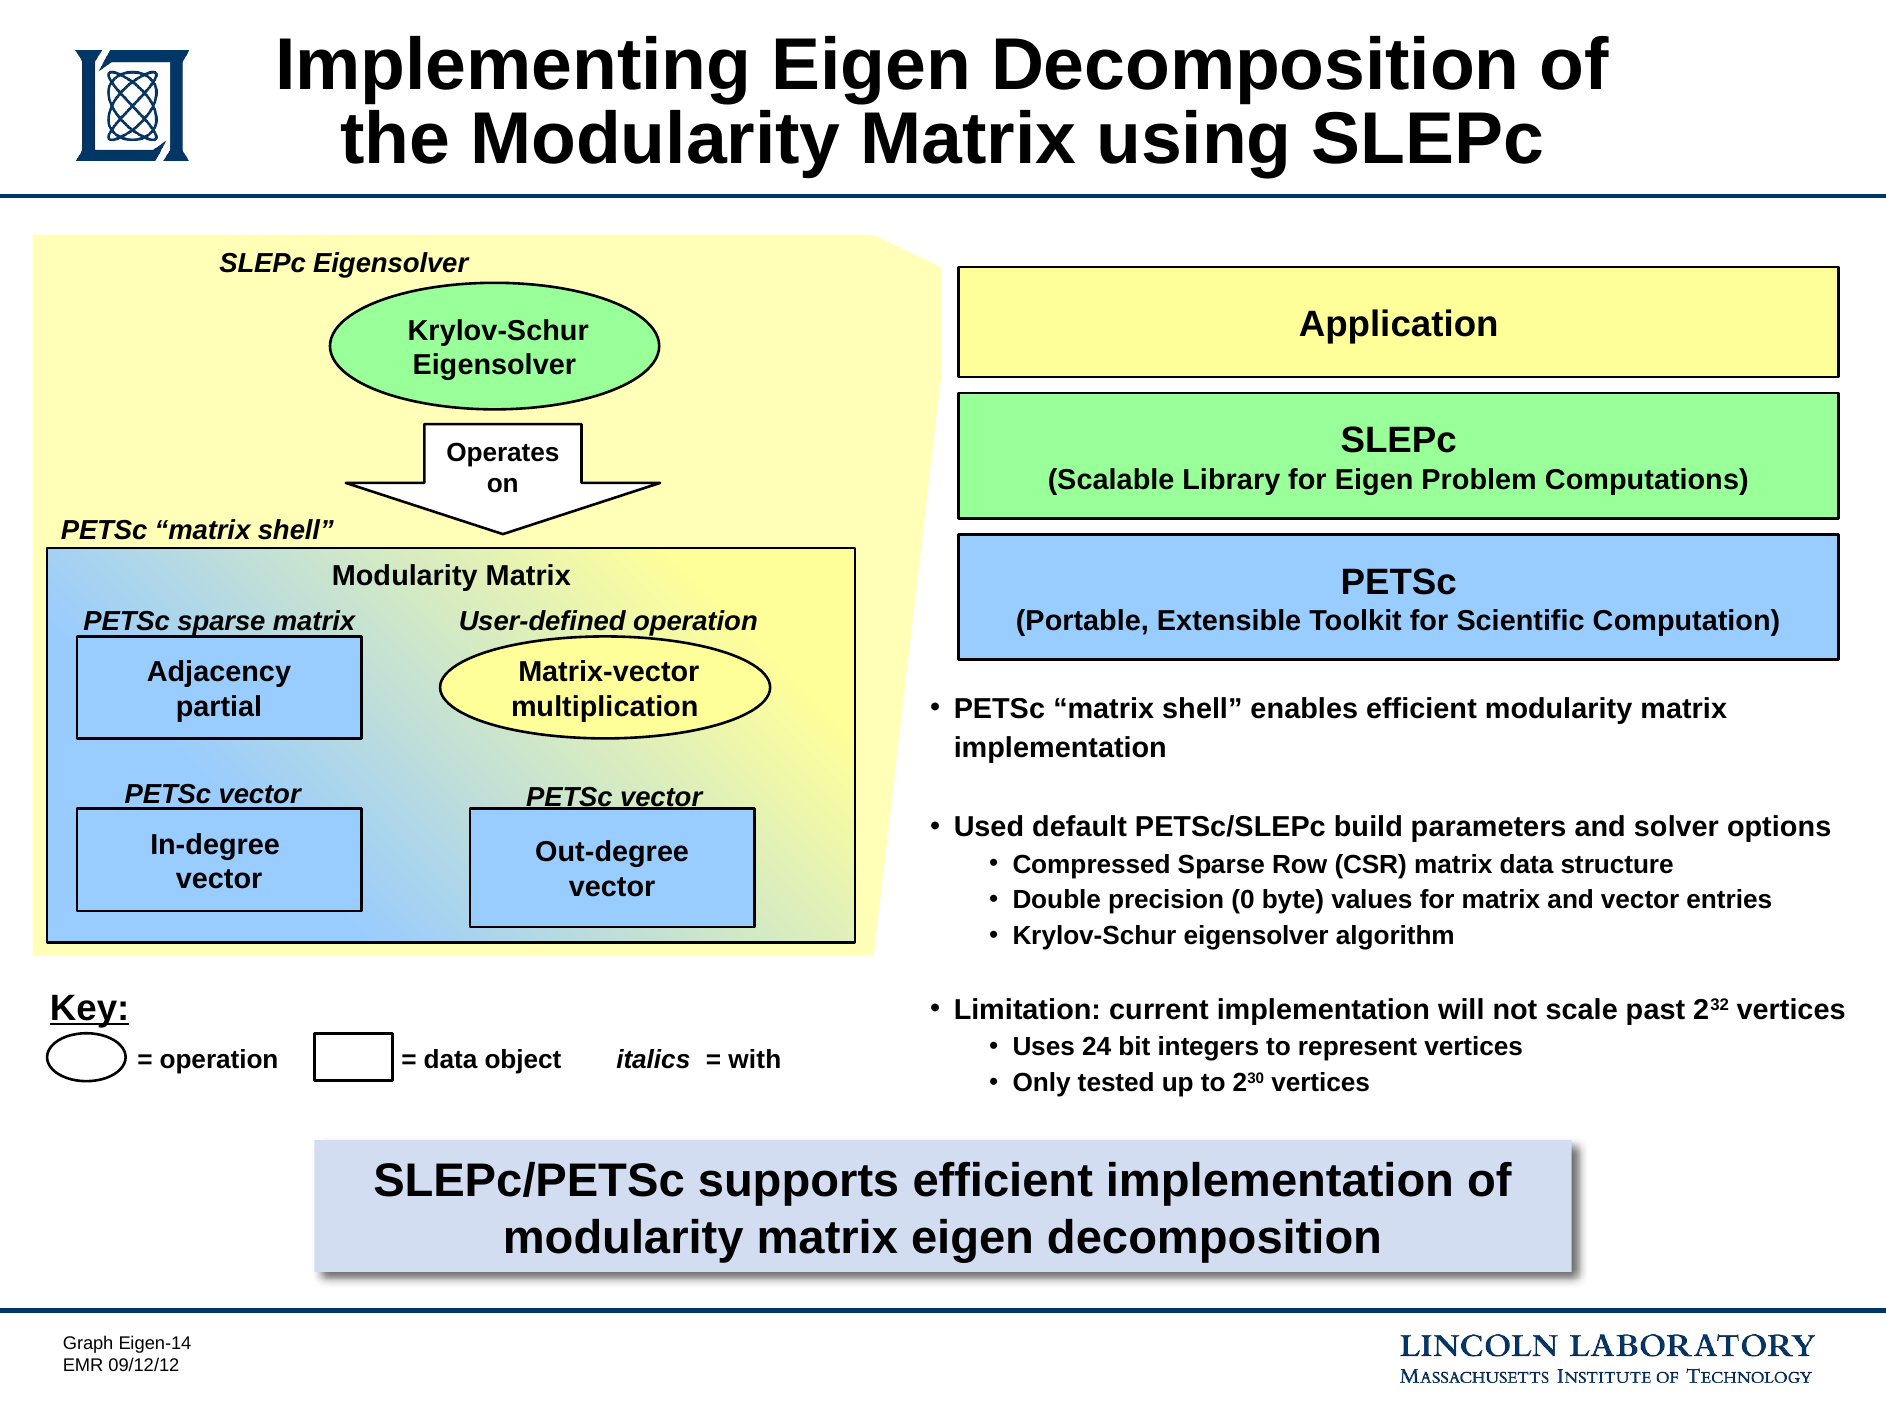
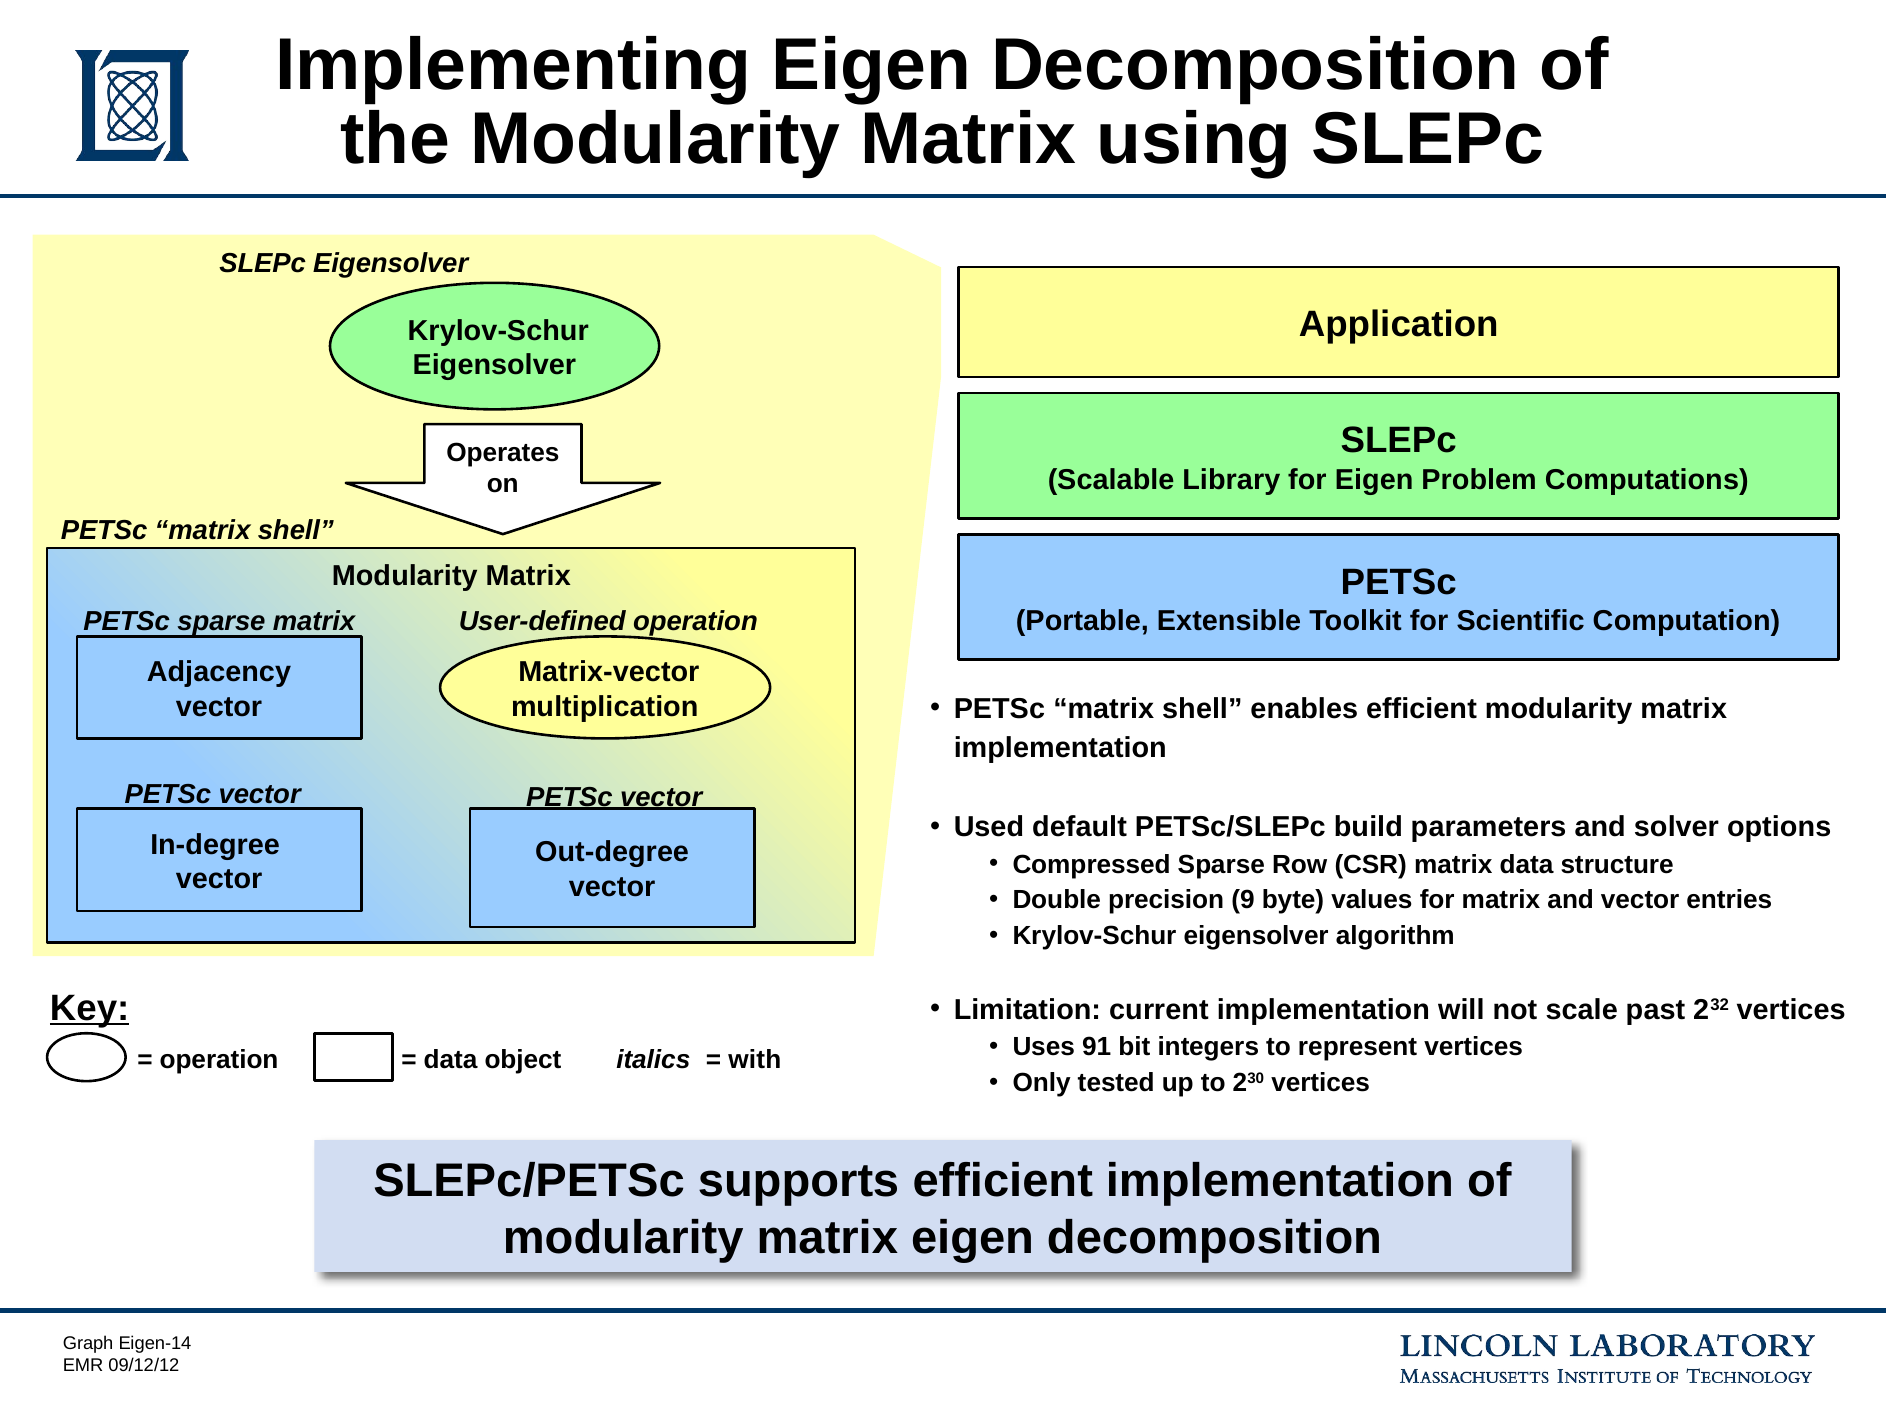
partial at (219, 707): partial -> vector
0: 0 -> 9
24: 24 -> 91
